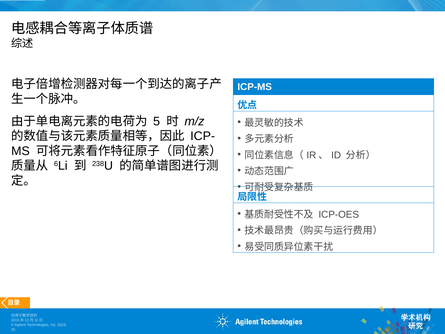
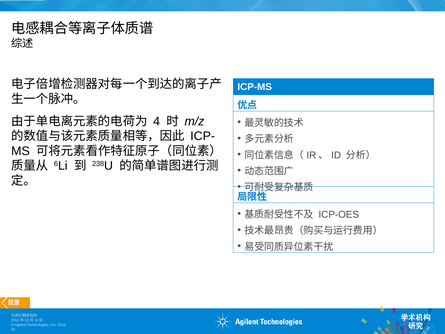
5: 5 -> 4
